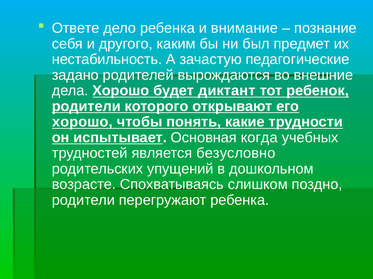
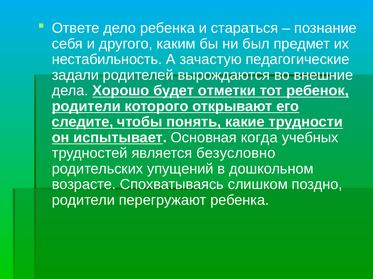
внимание: внимание -> стараться
задано: задано -> задали
диктант: диктант -> отметки
хорошо at (82, 122): хорошо -> следите
